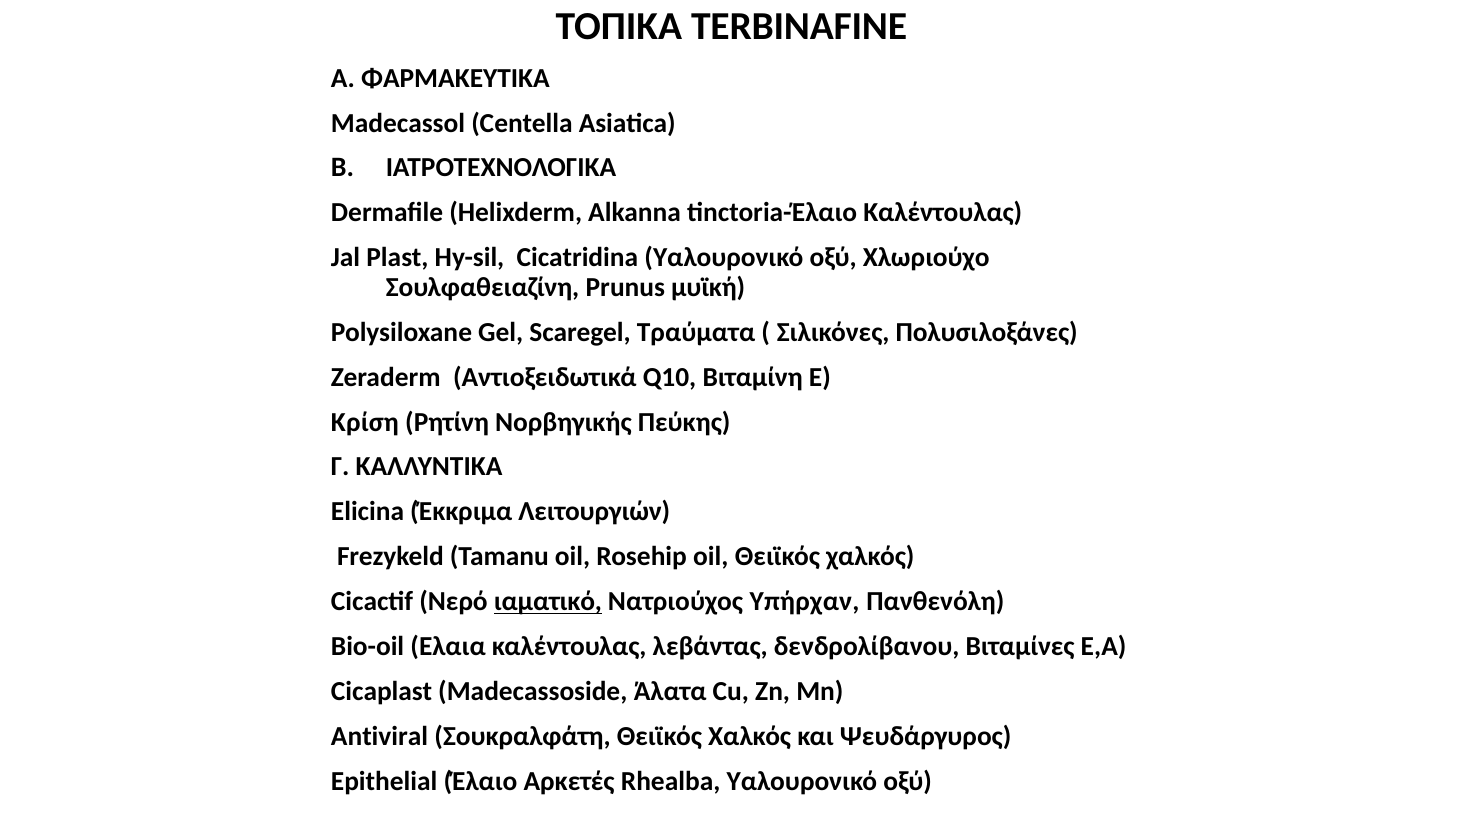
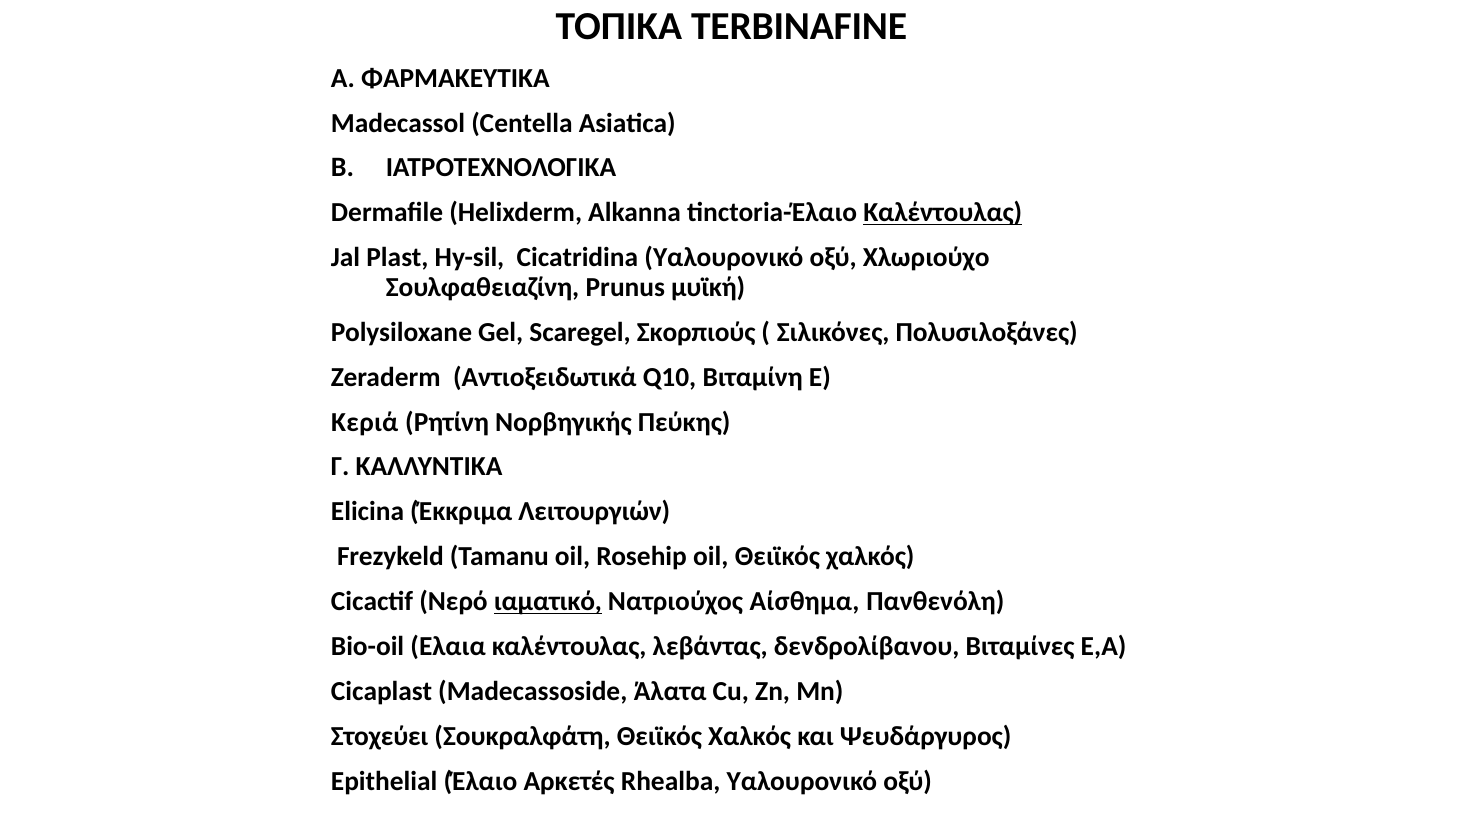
Καλέντουλας at (943, 213) underline: none -> present
Τραύματα: Τραύματα -> Σκορπιούς
Κρίση: Κρίση -> Κεριά
Υπήρχαν: Υπήρχαν -> Αίσθημα
Antiviral: Antiviral -> Στοχεύει
